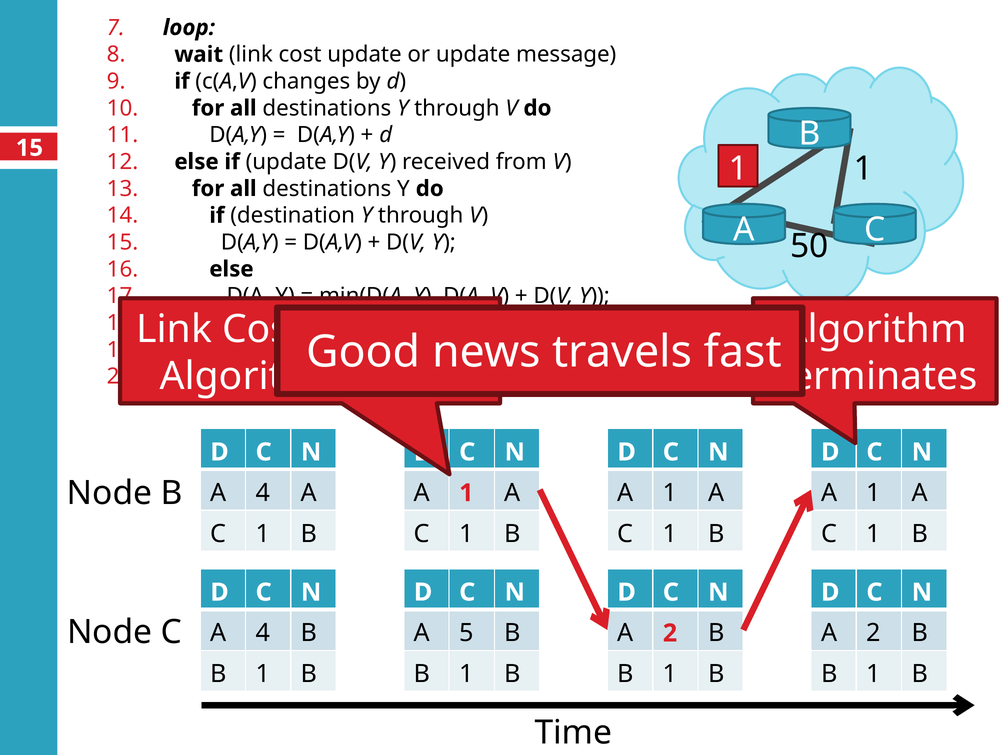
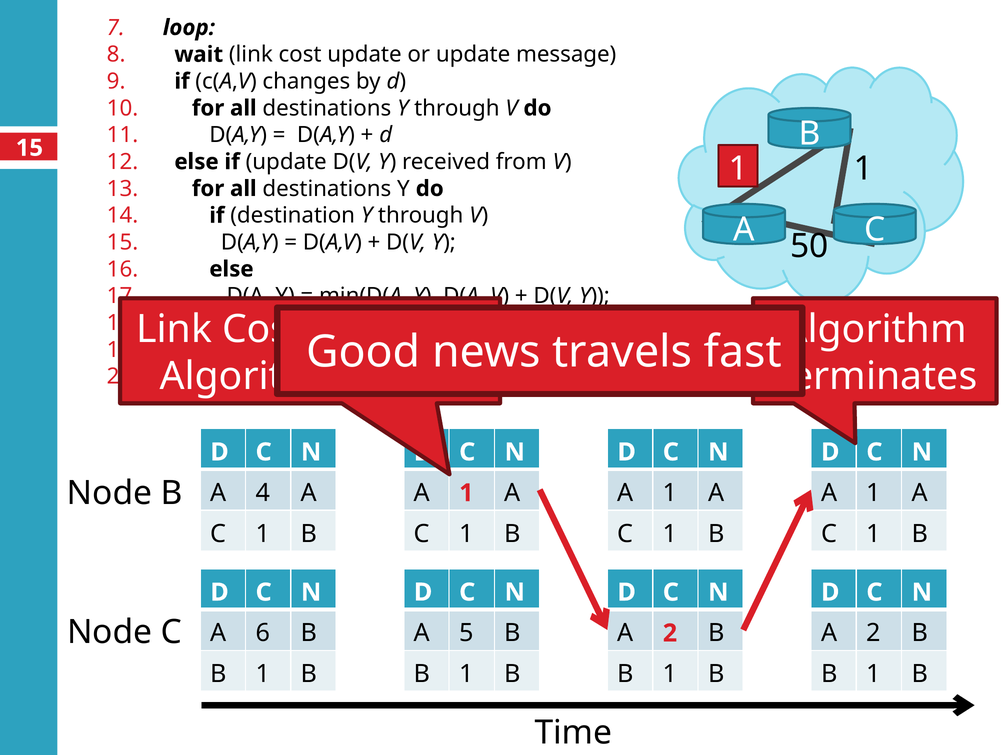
4 at (263, 633): 4 -> 6
